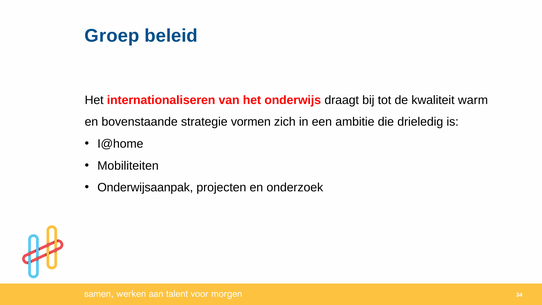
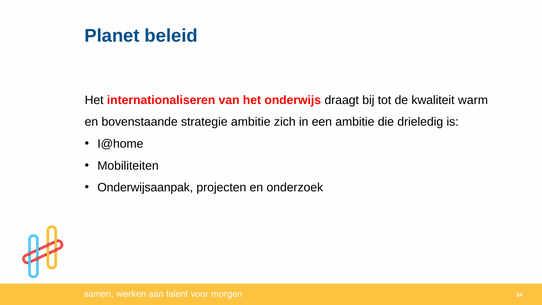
Groep: Groep -> Planet
strategie vormen: vormen -> ambitie
